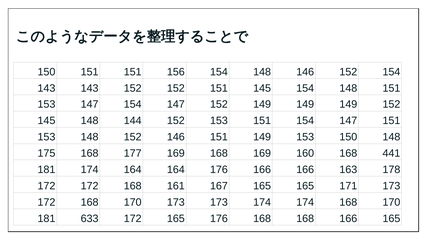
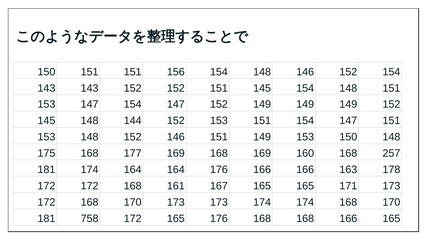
441: 441 -> 257
633: 633 -> 758
